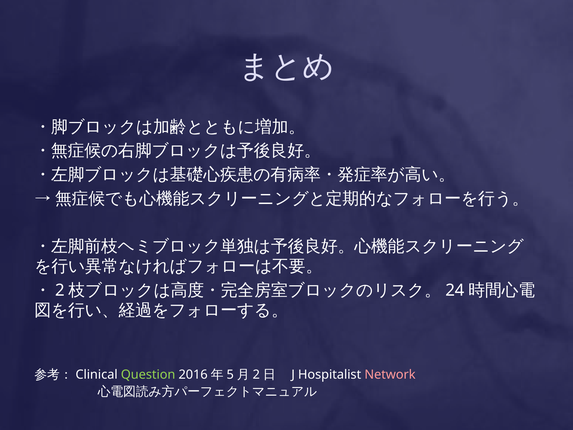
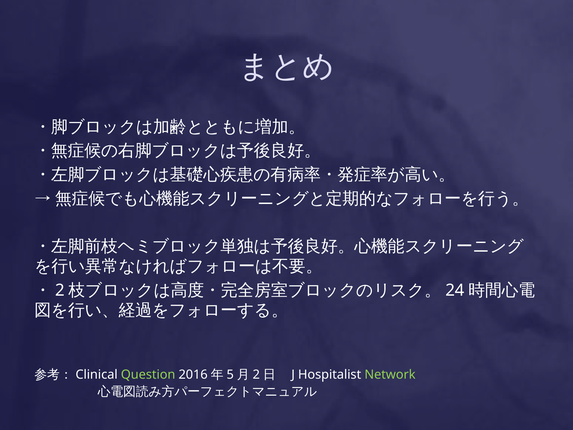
Network colour: pink -> light green
